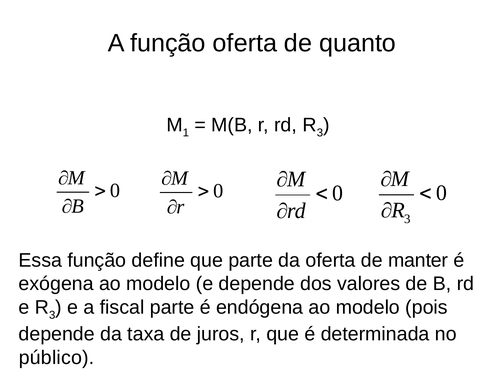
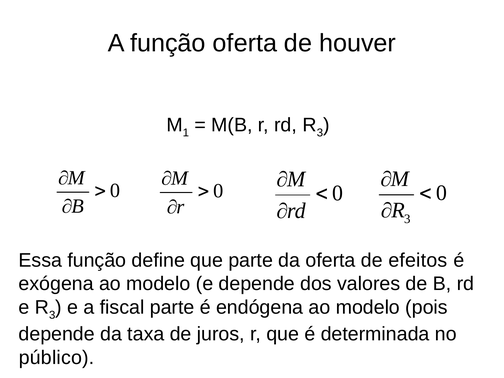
quanto: quanto -> houver
manter: manter -> efeitos
